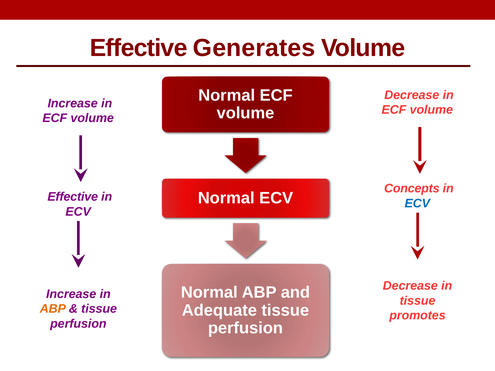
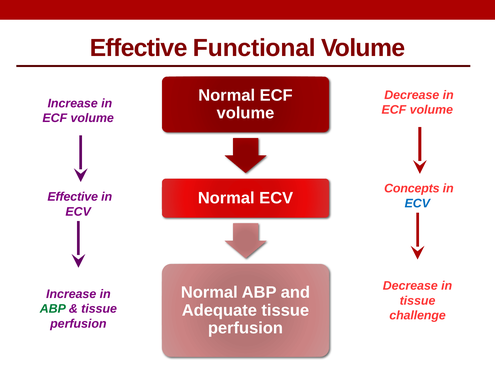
Generates: Generates -> Functional
ABP at (53, 309) colour: orange -> green
promotes: promotes -> challenge
